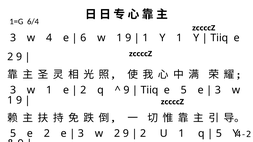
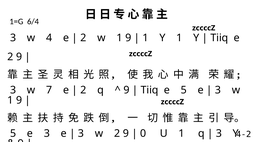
6 at (83, 38): 6 -> 2
1 at (49, 90): 1 -> 7
5 e 2: 2 -> 3
2 at (143, 134): 2 -> 0
5 at (219, 134): 5 -> 3
